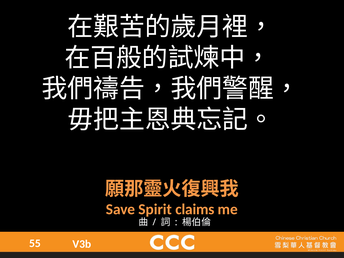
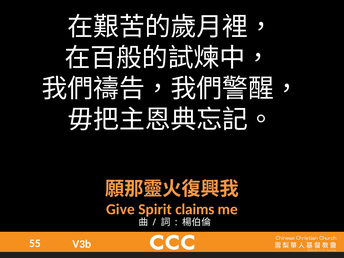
Save: Save -> Give
